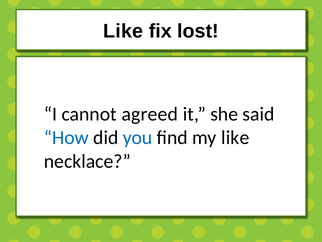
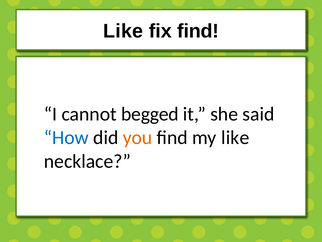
fix lost: lost -> find
agreed: agreed -> begged
you colour: blue -> orange
